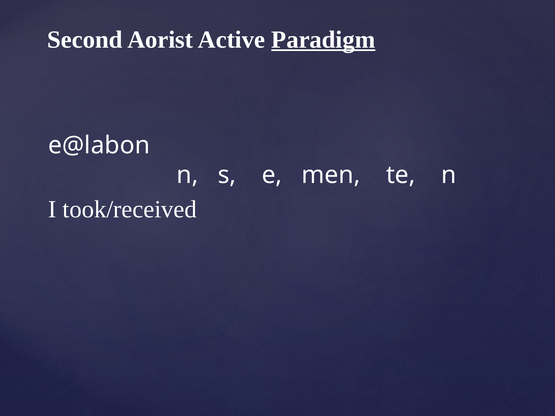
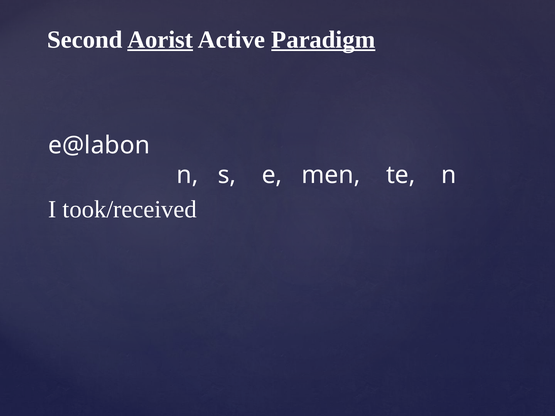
Aorist underline: none -> present
